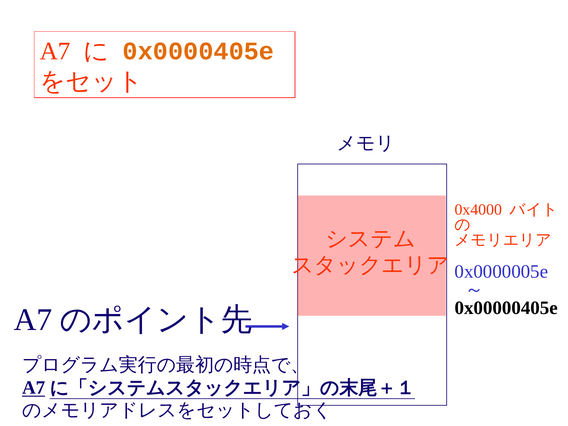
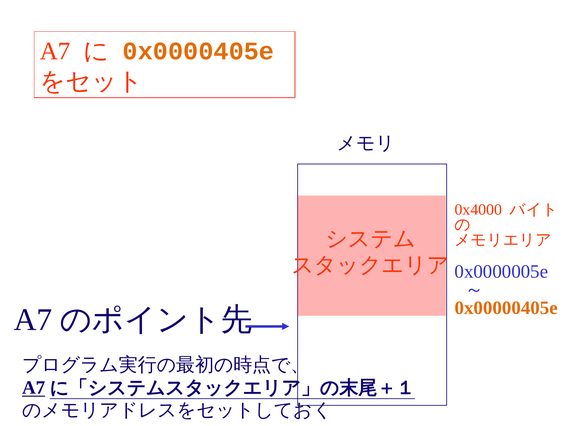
0x00000405e colour: black -> orange
